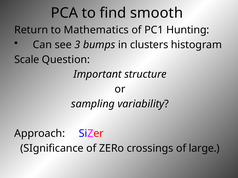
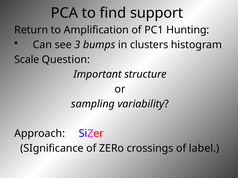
smooth: smooth -> support
Mathematics: Mathematics -> Amplification
large: large -> label
